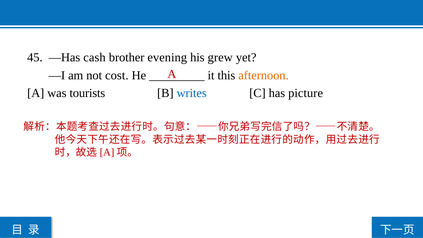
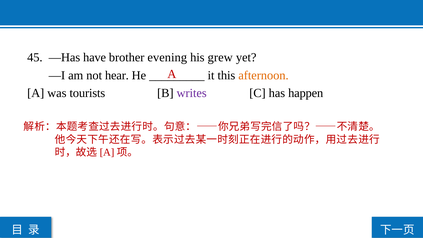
cash: cash -> have
cost: cost -> hear
writes colour: blue -> purple
picture: picture -> happen
